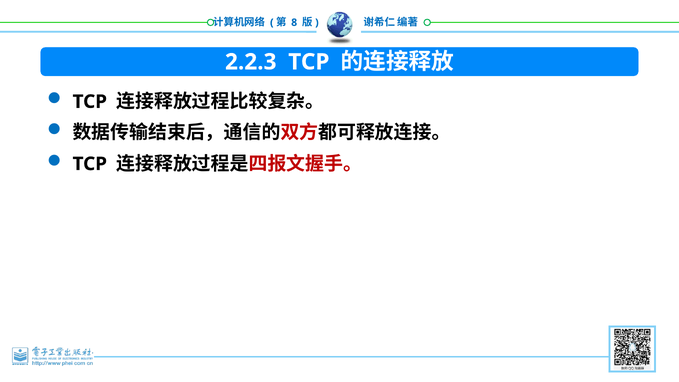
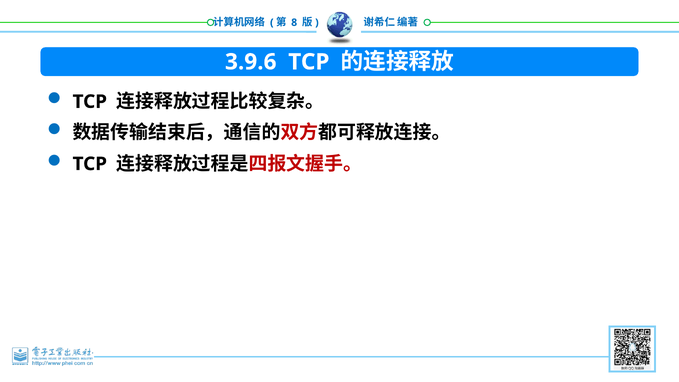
2.2.3: 2.2.3 -> 3.9.6
